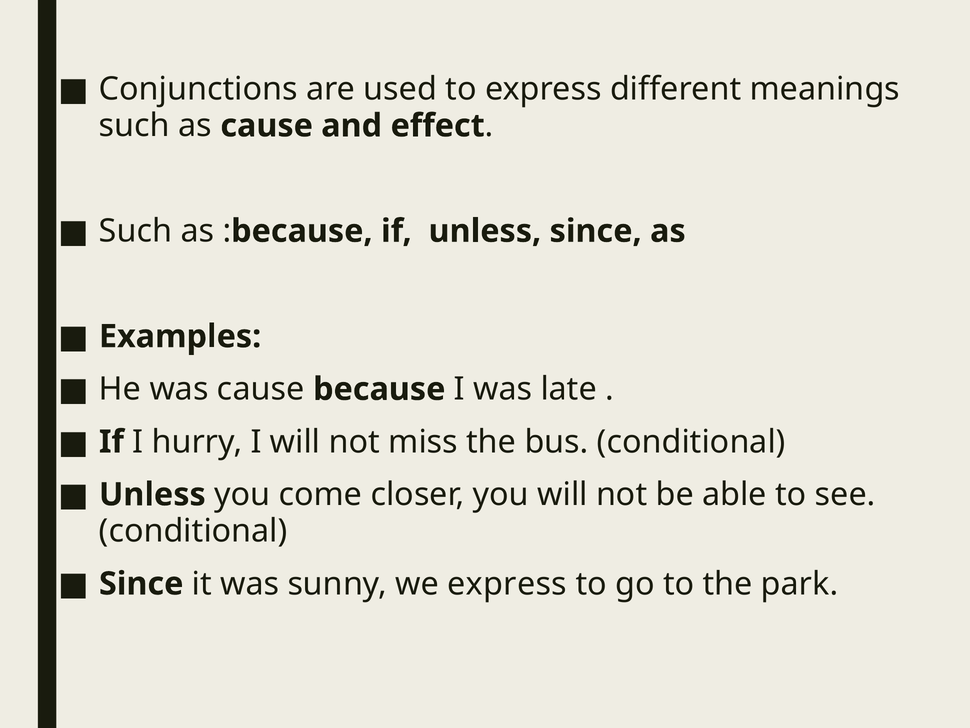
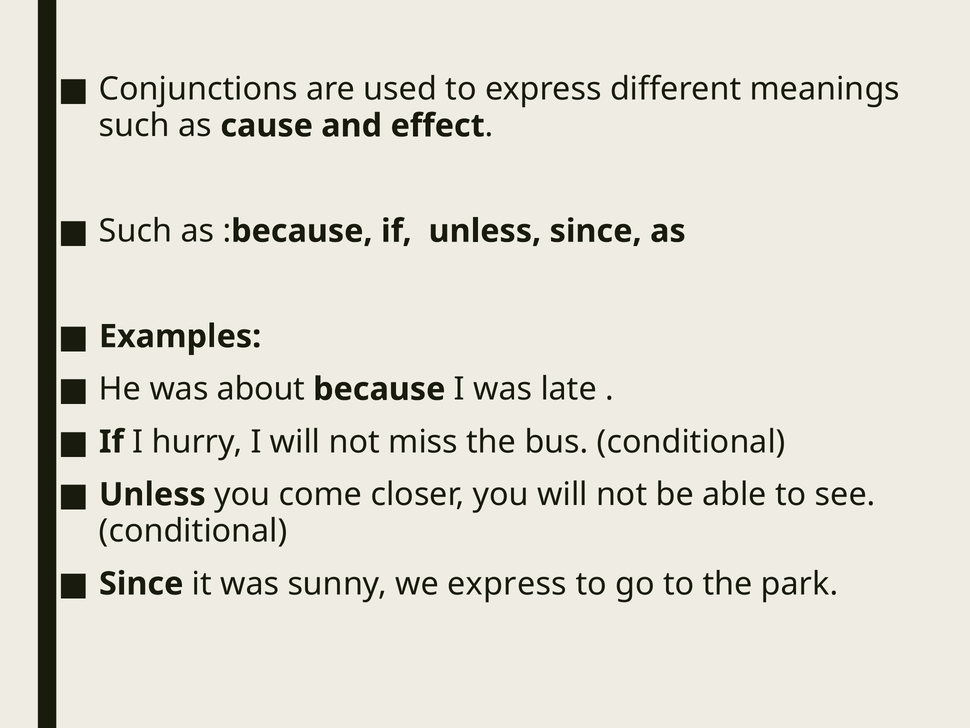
was cause: cause -> about
